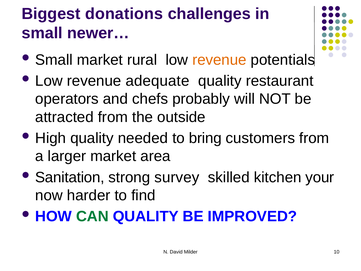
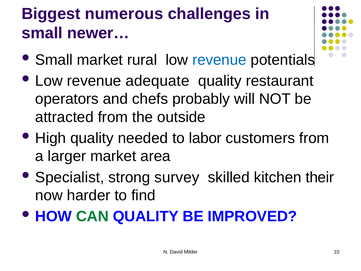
donations: donations -> numerous
revenue at (219, 60) colour: orange -> blue
bring: bring -> labor
Sanitation: Sanitation -> Specialist
your: your -> their
